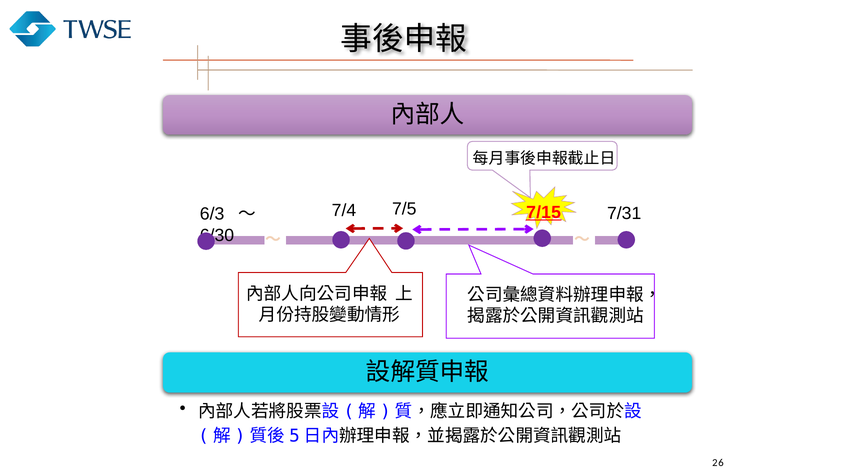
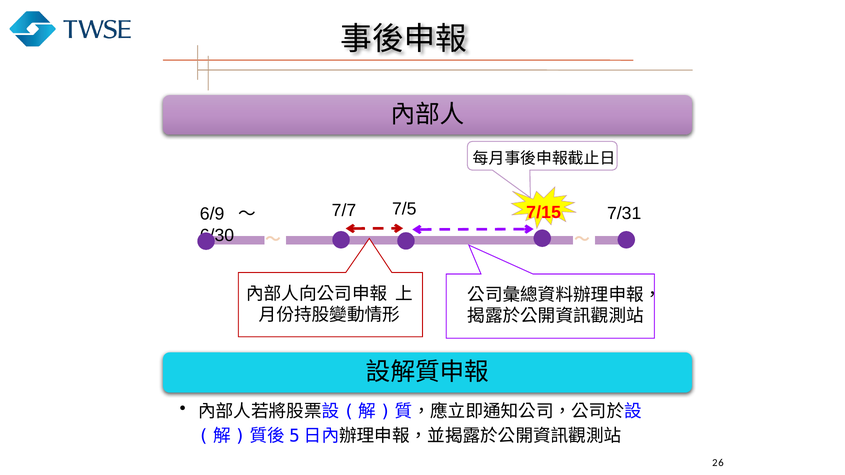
7/4: 7/4 -> 7/7
7/15 underline: present -> none
6/3: 6/3 -> 6/9
